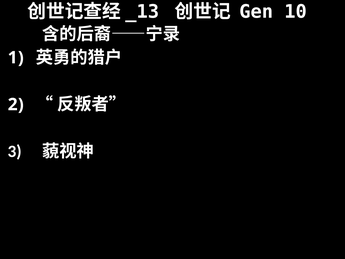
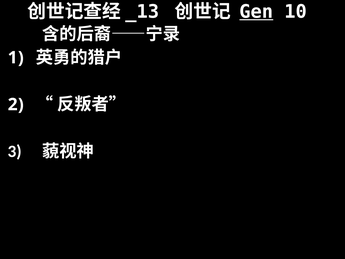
Gen underline: none -> present
